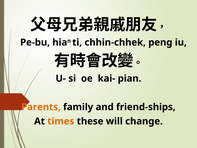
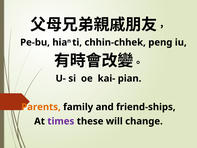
times colour: orange -> purple
